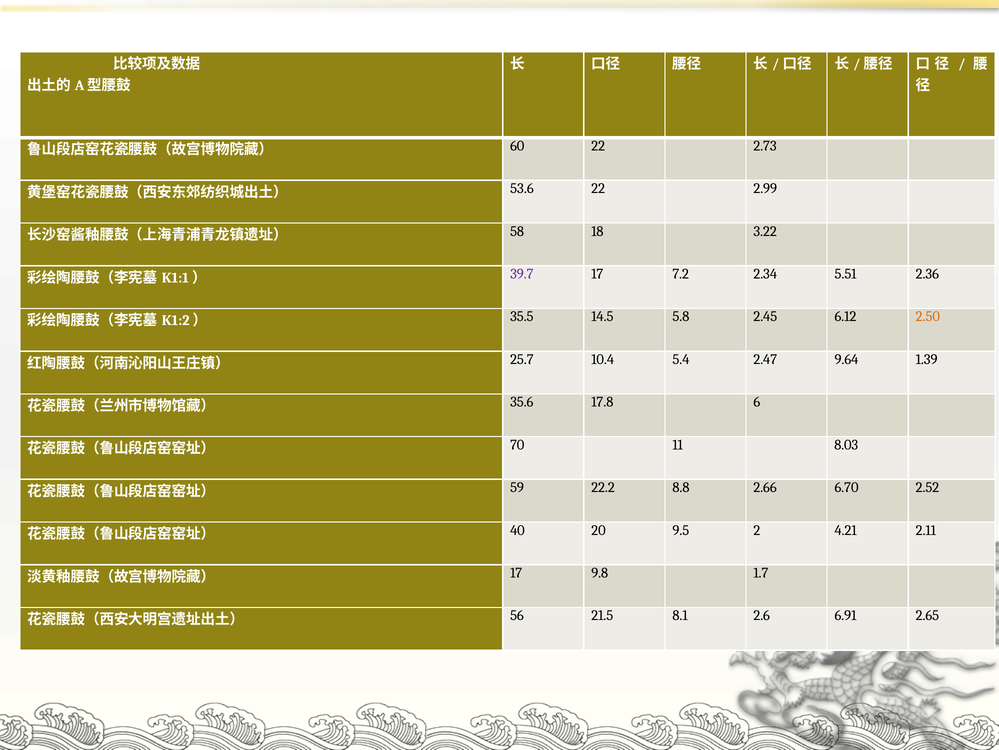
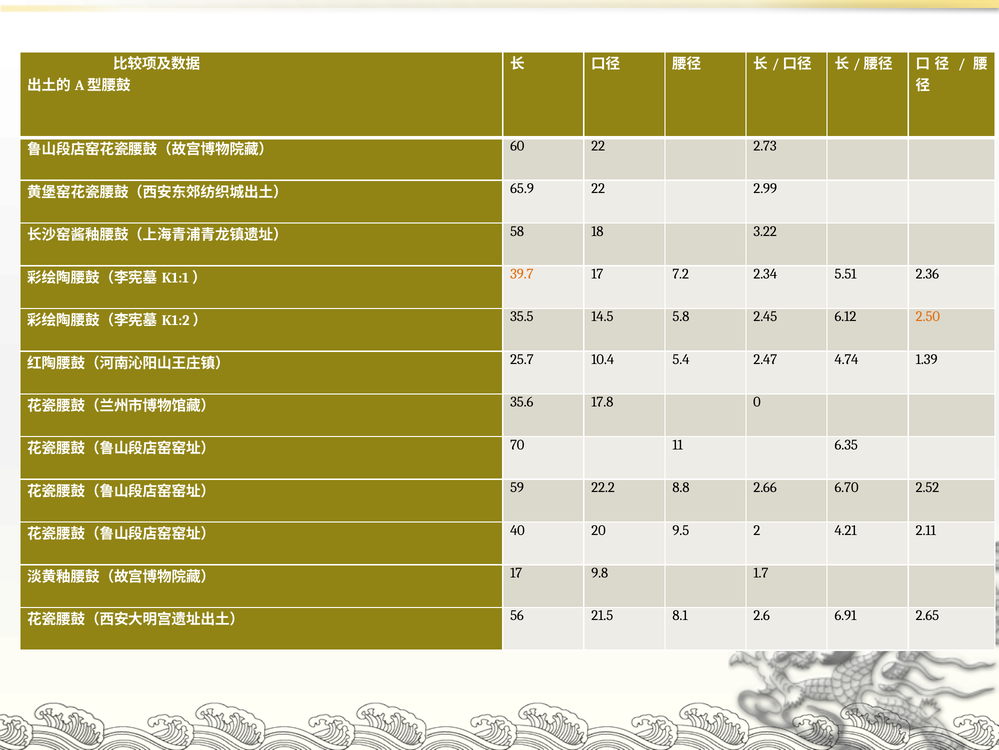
53.6: 53.6 -> 65.9
39.7 colour: purple -> orange
9.64: 9.64 -> 4.74
6: 6 -> 0
8.03: 8.03 -> 6.35
